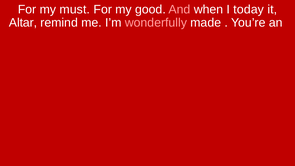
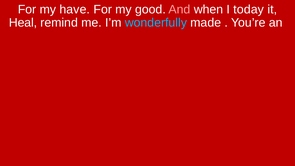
must: must -> have
Altar: Altar -> Heal
wonderfully colour: pink -> light blue
